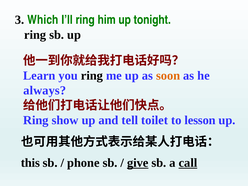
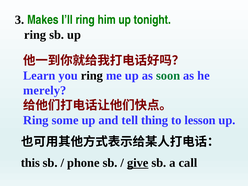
Which: Which -> Makes
soon colour: orange -> green
always: always -> merely
show: show -> some
toilet: toilet -> thing
call underline: present -> none
